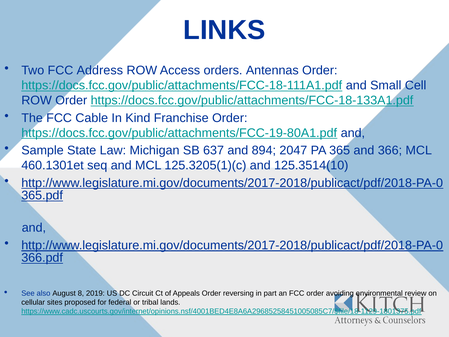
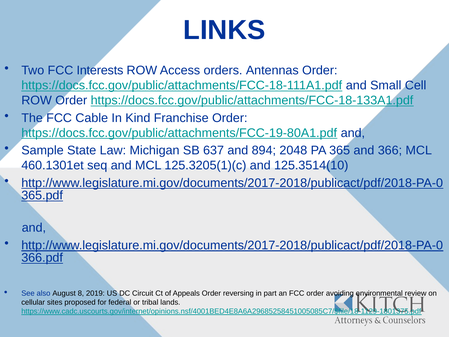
Address: Address -> Interests
2047: 2047 -> 2048
